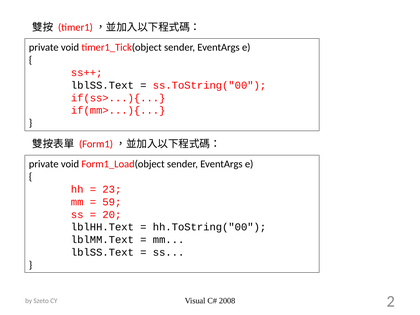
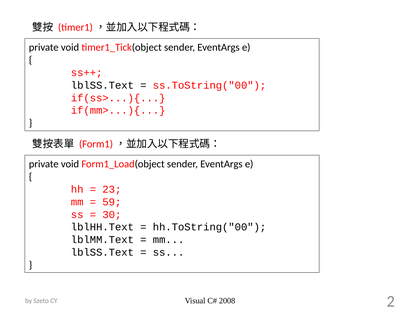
20: 20 -> 30
